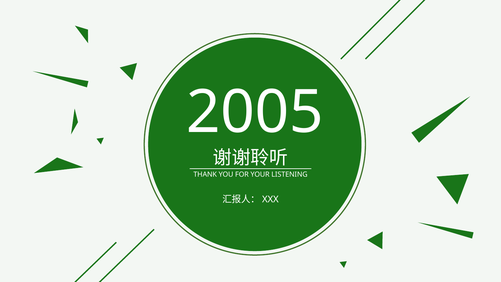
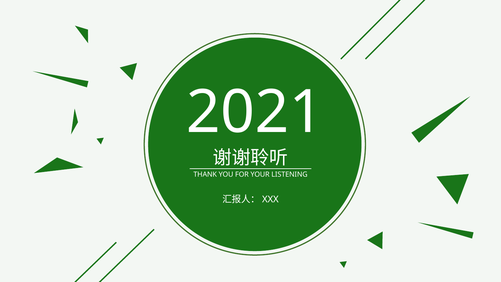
2005: 2005 -> 2021
